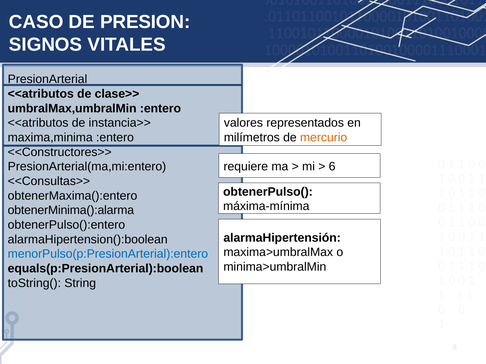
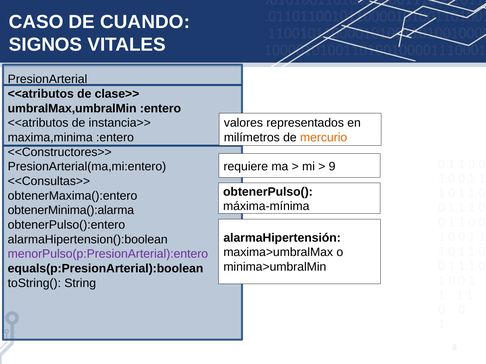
PRESION: PRESION -> CUANDO
6: 6 -> 9
menorPulso(p:PresionArterial):entero colour: blue -> purple
